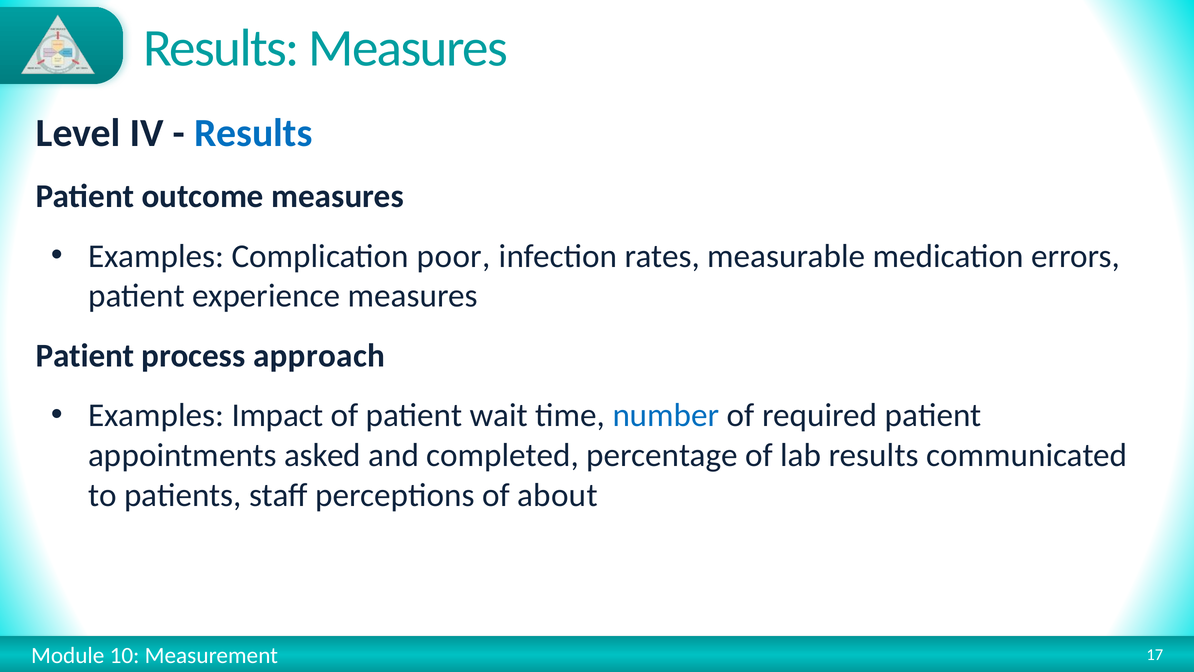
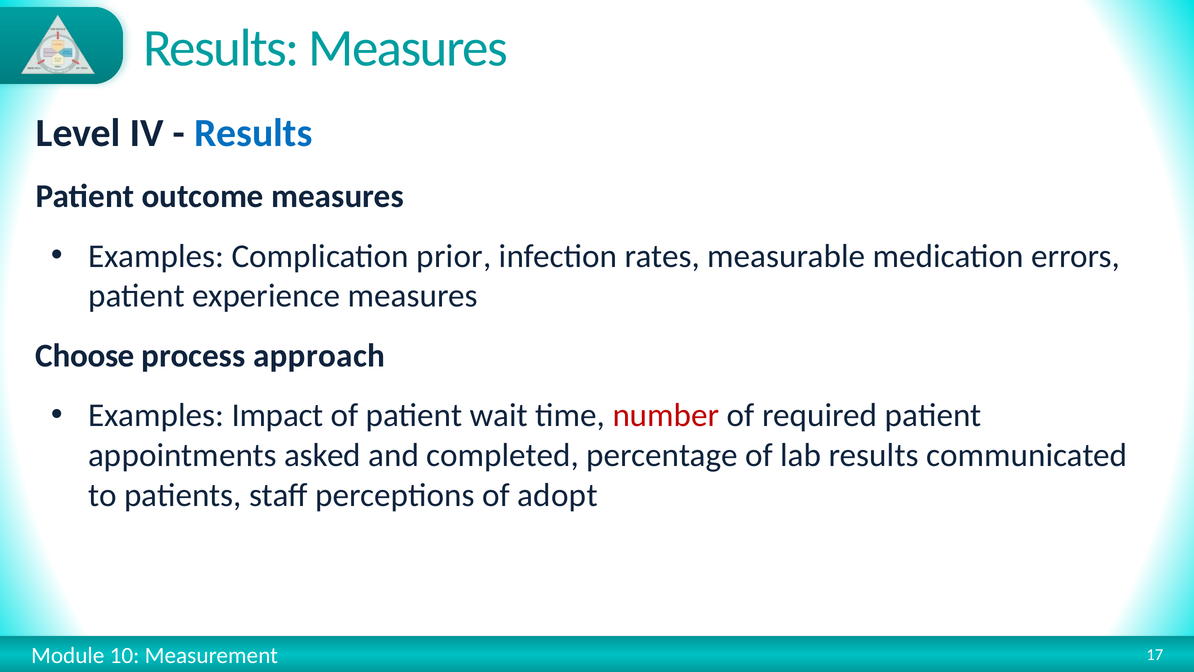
poor: poor -> prior
Patient at (85, 356): Patient -> Choose
number colour: blue -> red
about: about -> adopt
